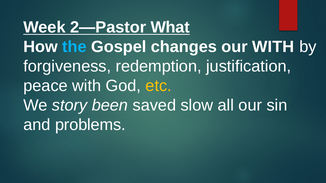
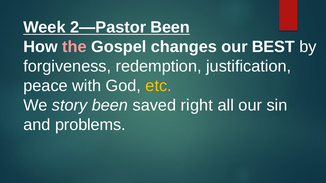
2—Pastor What: What -> Been
the colour: light blue -> pink
our WITH: WITH -> BEST
slow: slow -> right
